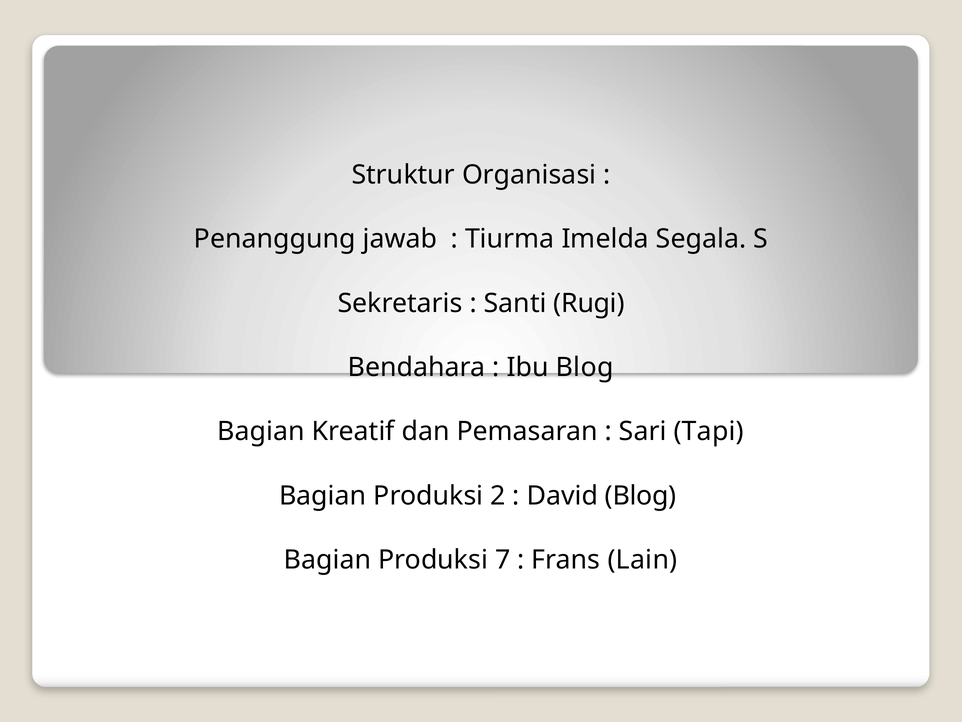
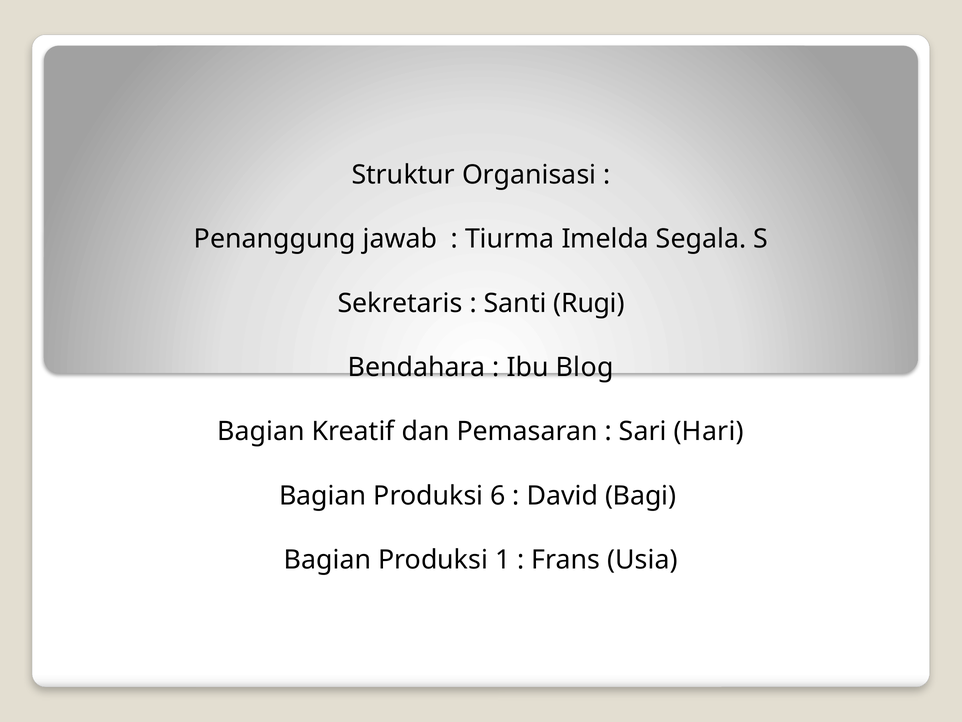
Tapi: Tapi -> Hari
2: 2 -> 6
David Blog: Blog -> Bagi
7: 7 -> 1
Lain: Lain -> Usia
